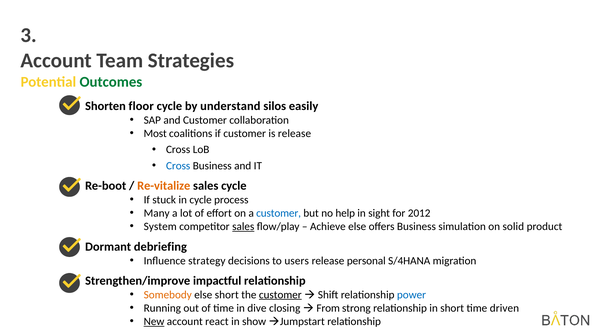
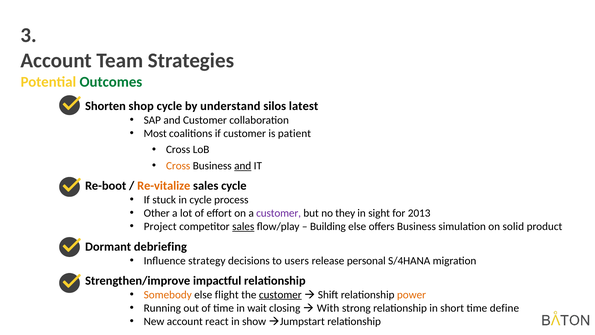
floor: floor -> shop
easily: easily -> latest
is release: release -> patient
Cross at (178, 166) colour: blue -> orange
and at (243, 166) underline: none -> present
Many: Many -> Other
customer at (279, 213) colour: blue -> purple
help: help -> they
2012: 2012 -> 2013
System: System -> Project
Achieve: Achieve -> Building
else short: short -> flight
power colour: blue -> orange
dive: dive -> wait
From: From -> With
driven: driven -> define
New underline: present -> none
